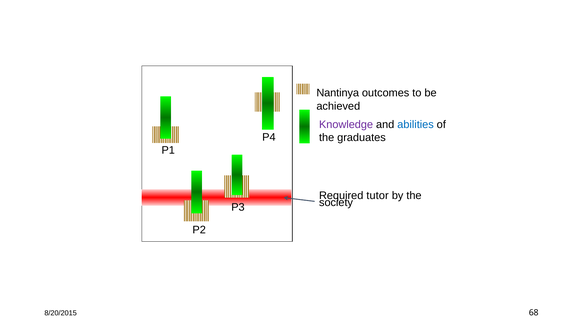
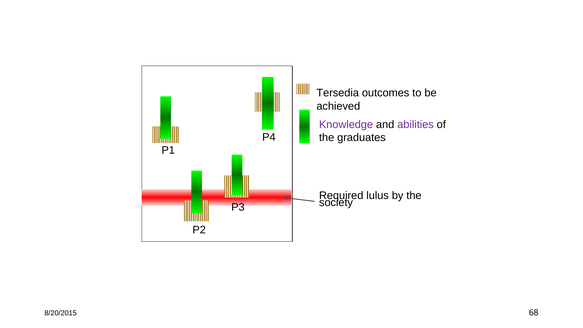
Nantinya: Nantinya -> Tersedia
abilities colour: blue -> purple
tutor: tutor -> lulus
